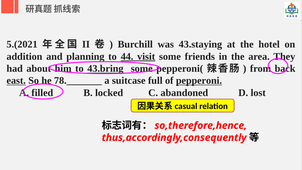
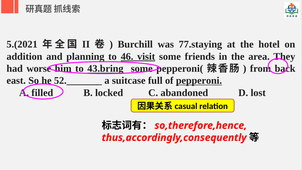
43.staying: 43.staying -> 77.staying
44: 44 -> 46
about: about -> worse
east underline: present -> none
78._______: 78._______ -> 52._______
